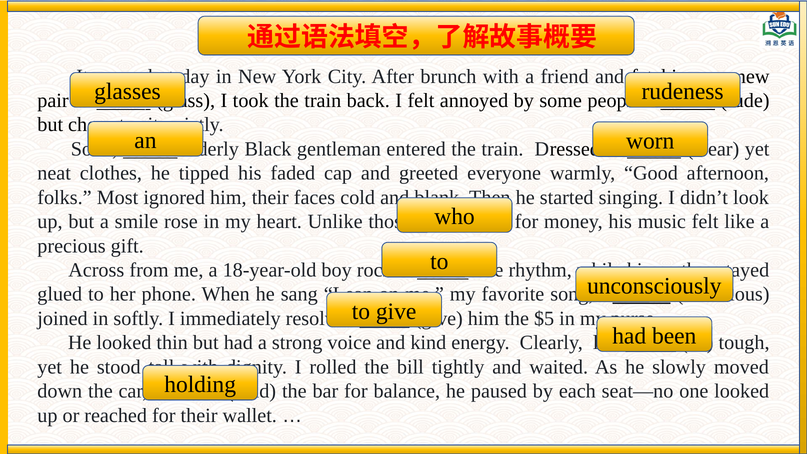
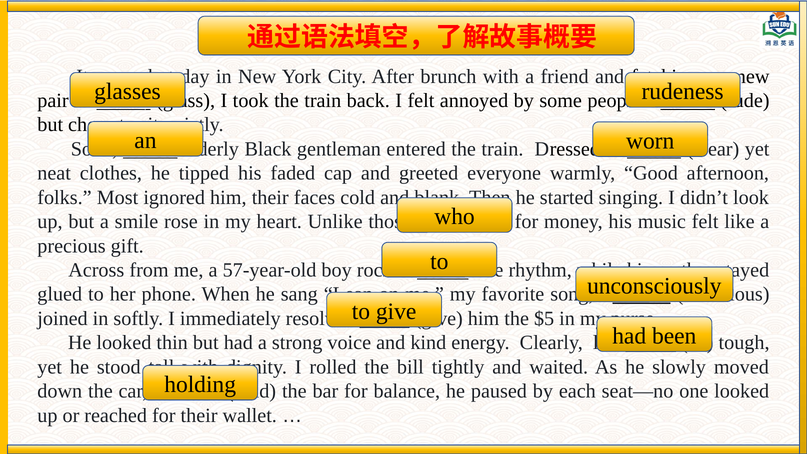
18-year-old: 18-year-old -> 57-year-old
